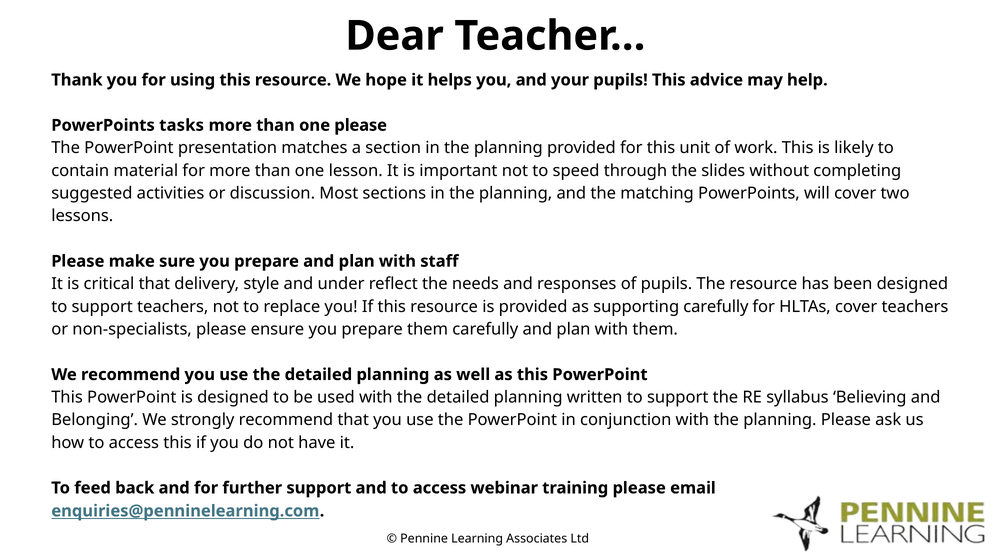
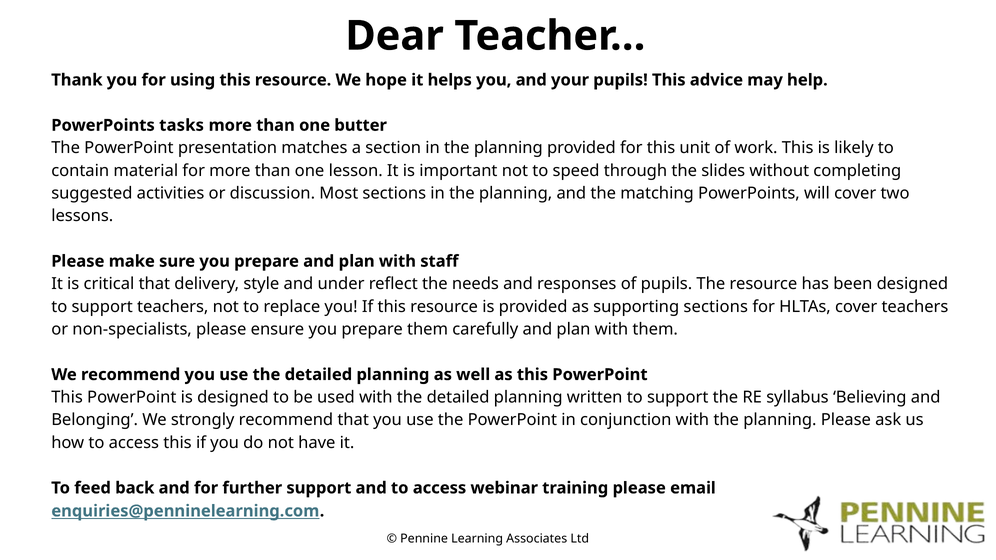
one please: please -> butter
supporting carefully: carefully -> sections
